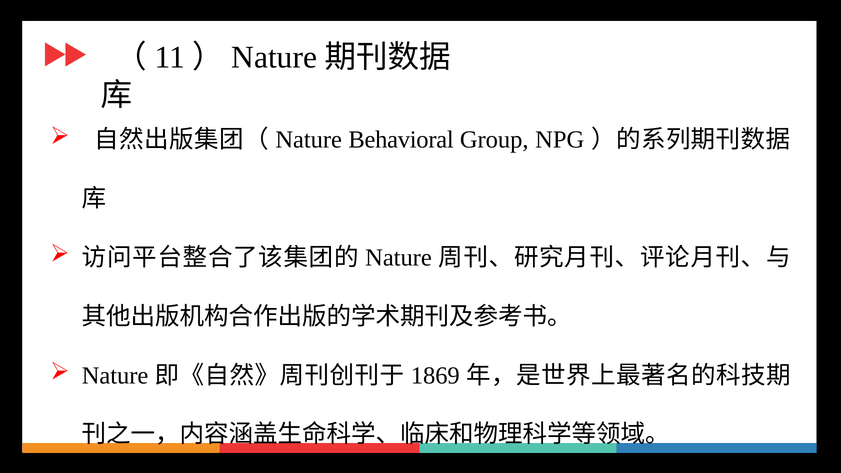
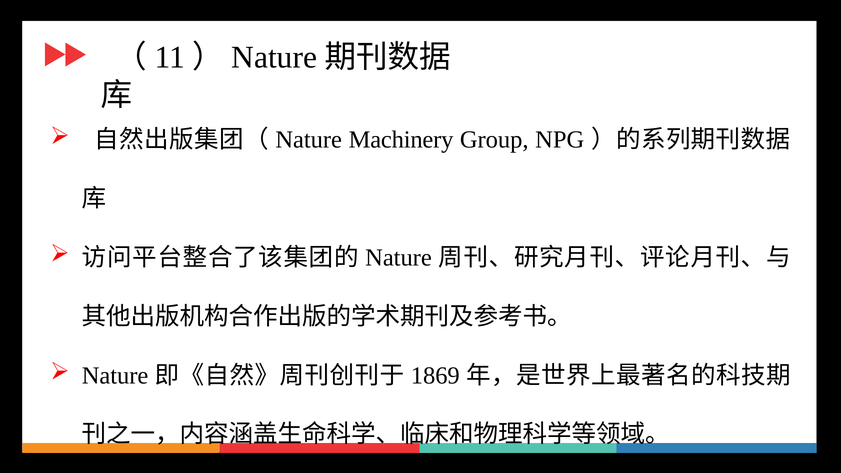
Behavioral: Behavioral -> Machinery
